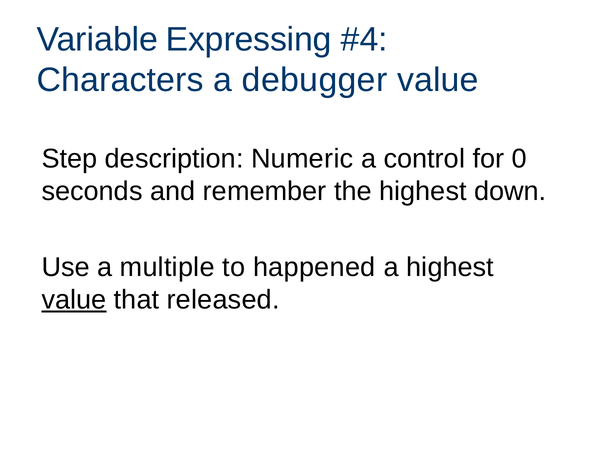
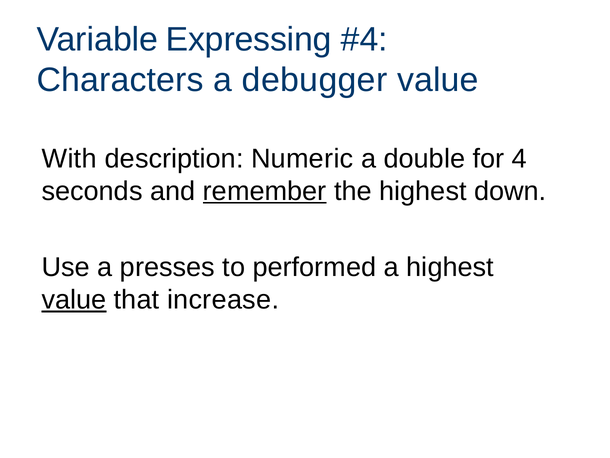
Step: Step -> With
control: control -> double
0: 0 -> 4
remember underline: none -> present
multiple: multiple -> presses
happened: happened -> performed
released: released -> increase
